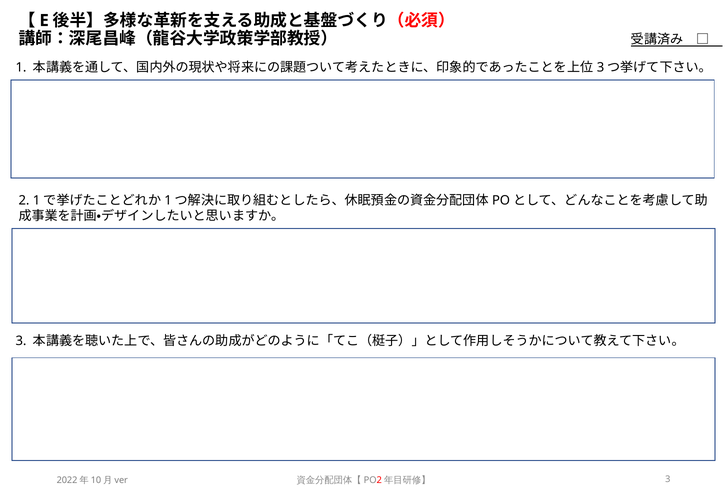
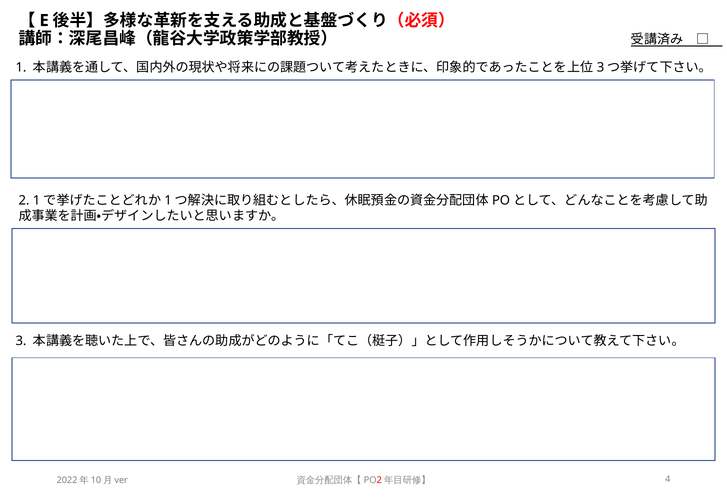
3 at (668, 480): 3 -> 4
